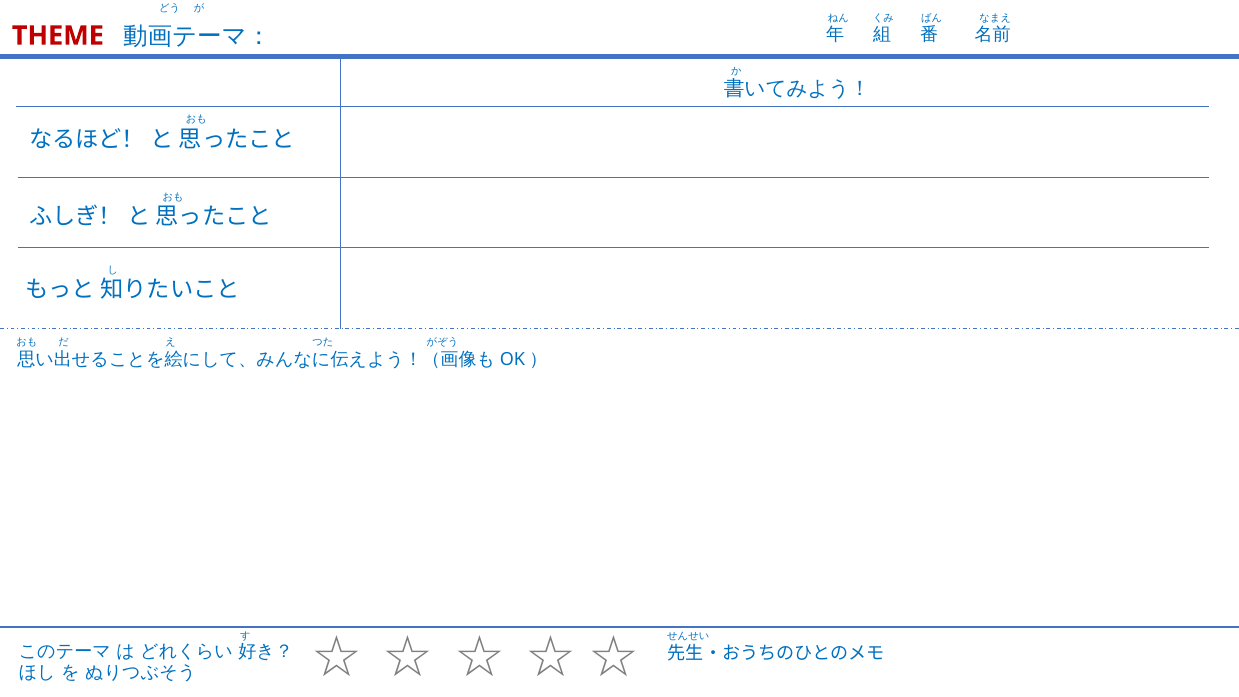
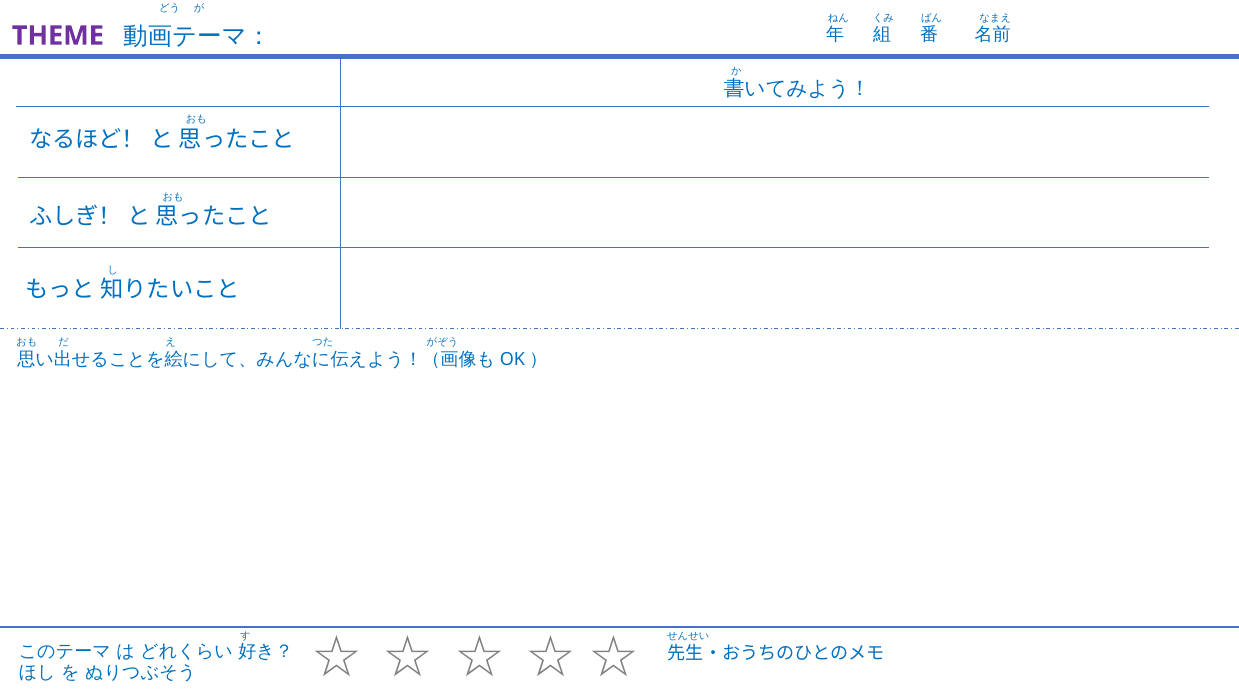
THEME colour: red -> purple
